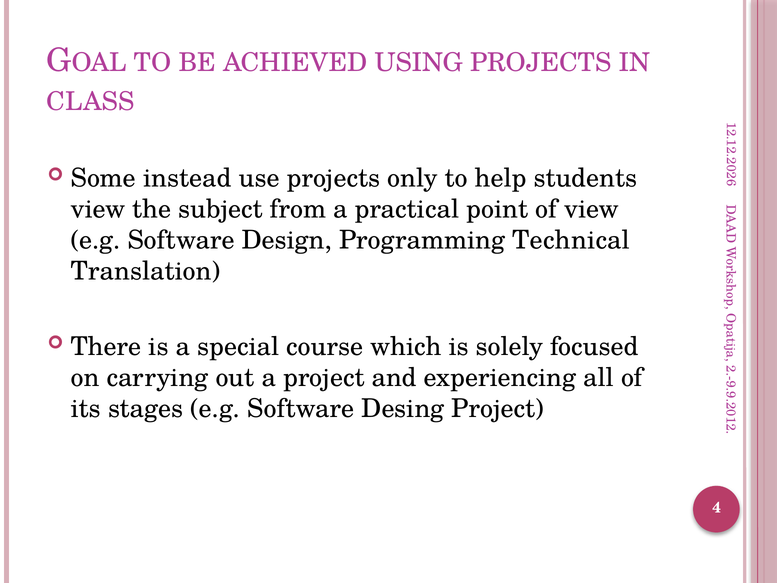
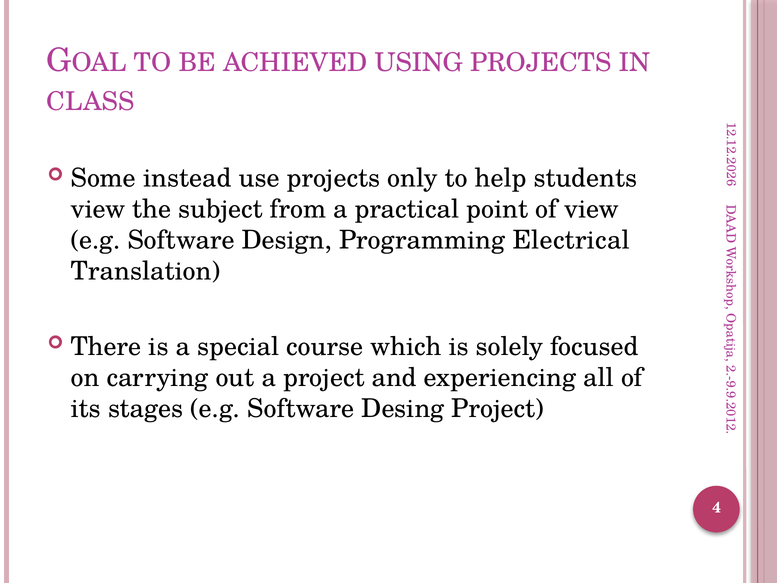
Technical: Technical -> Electrical
